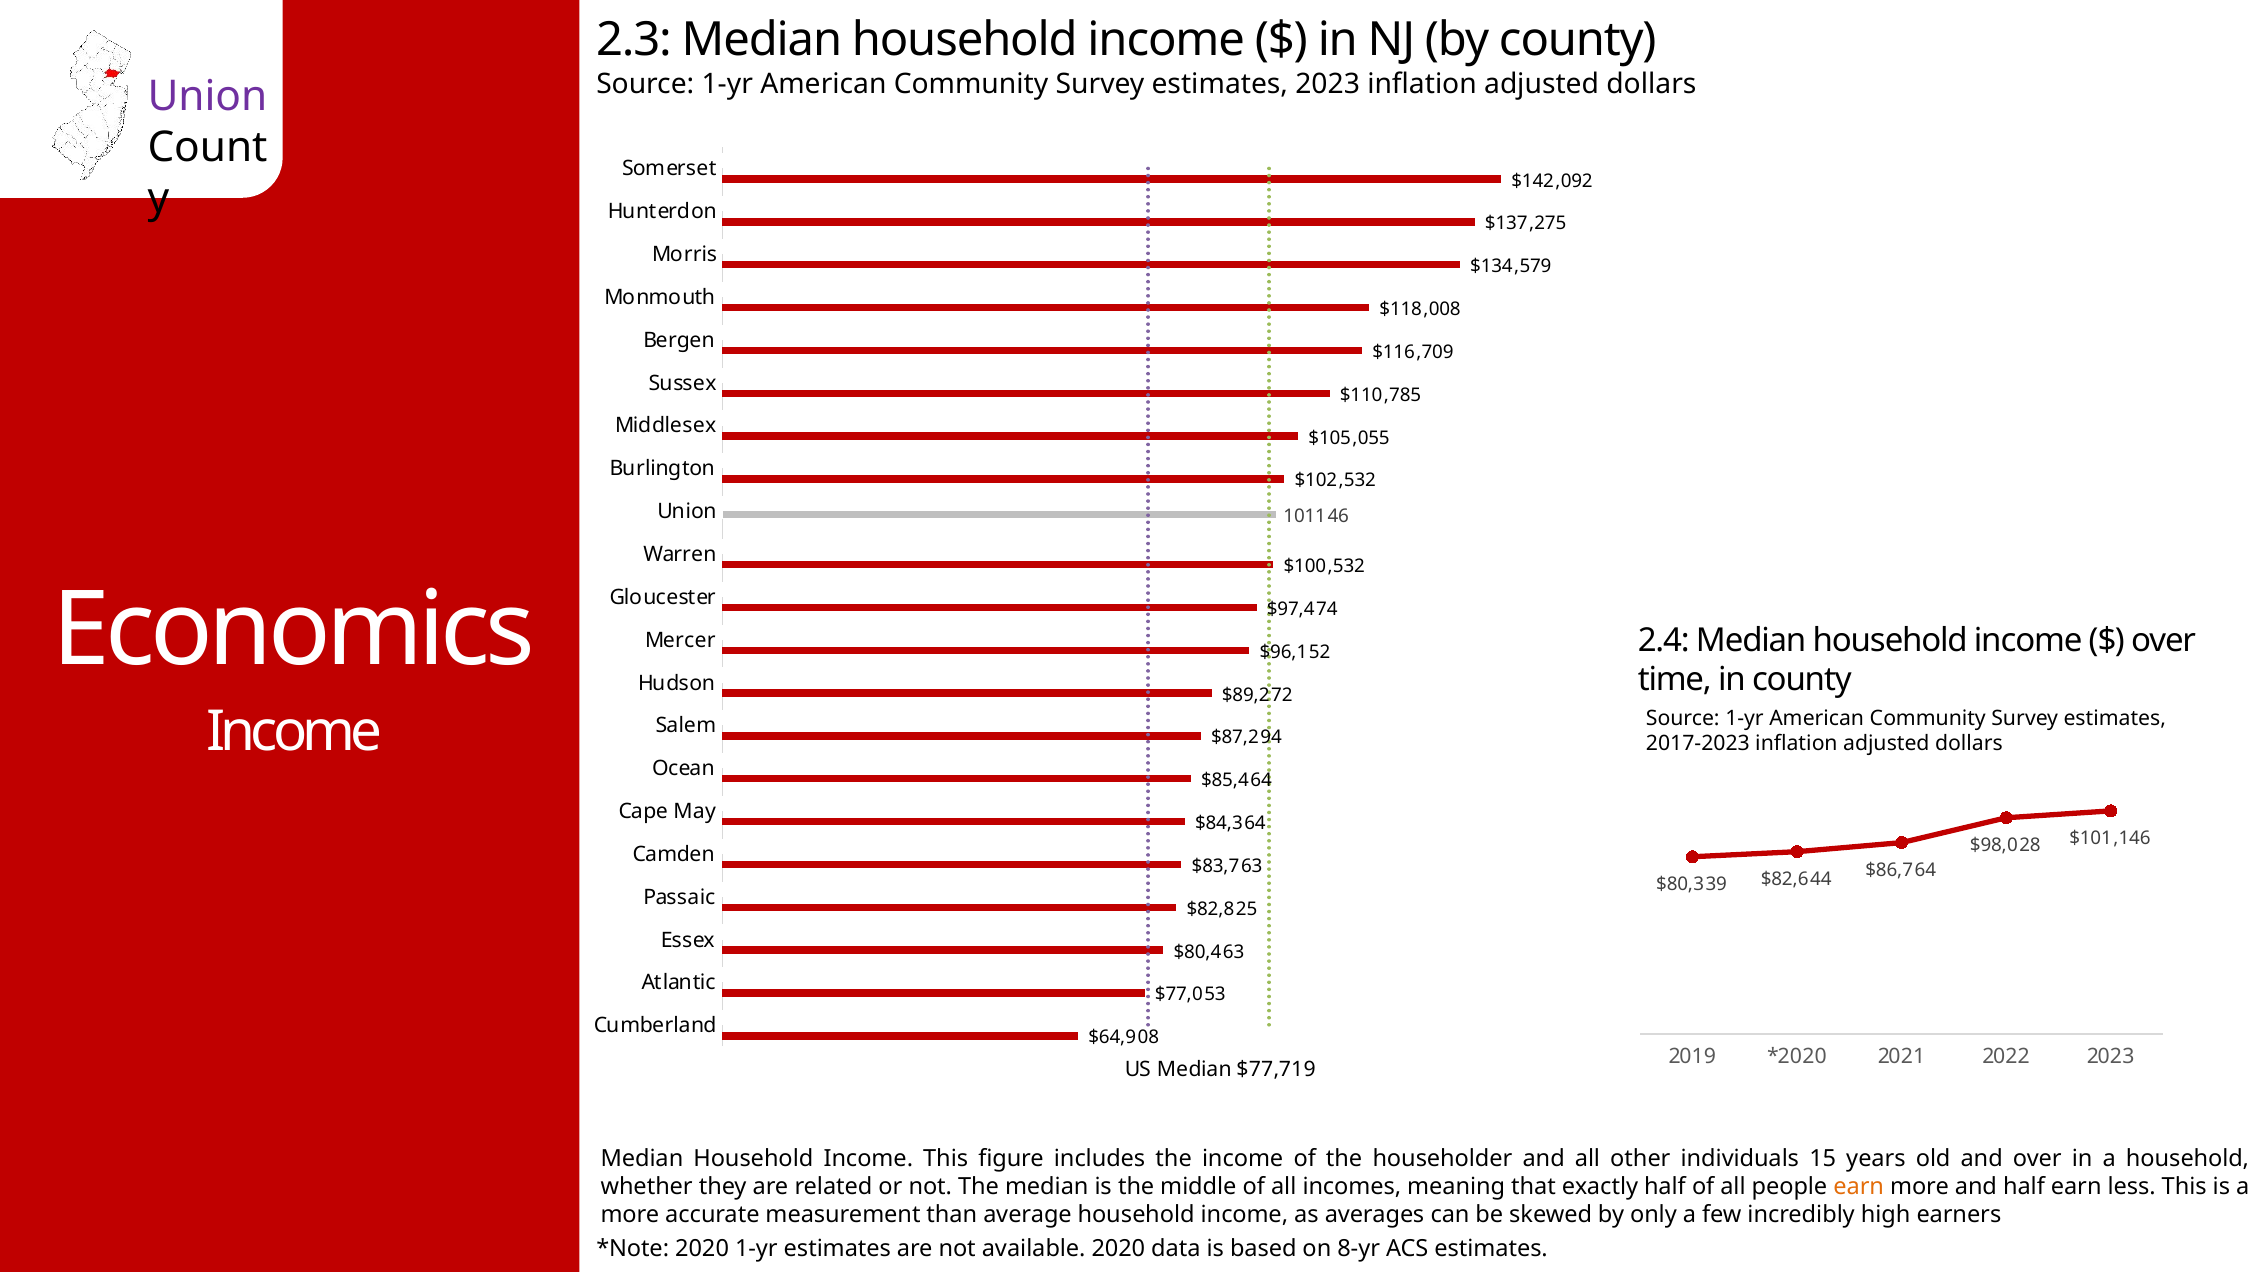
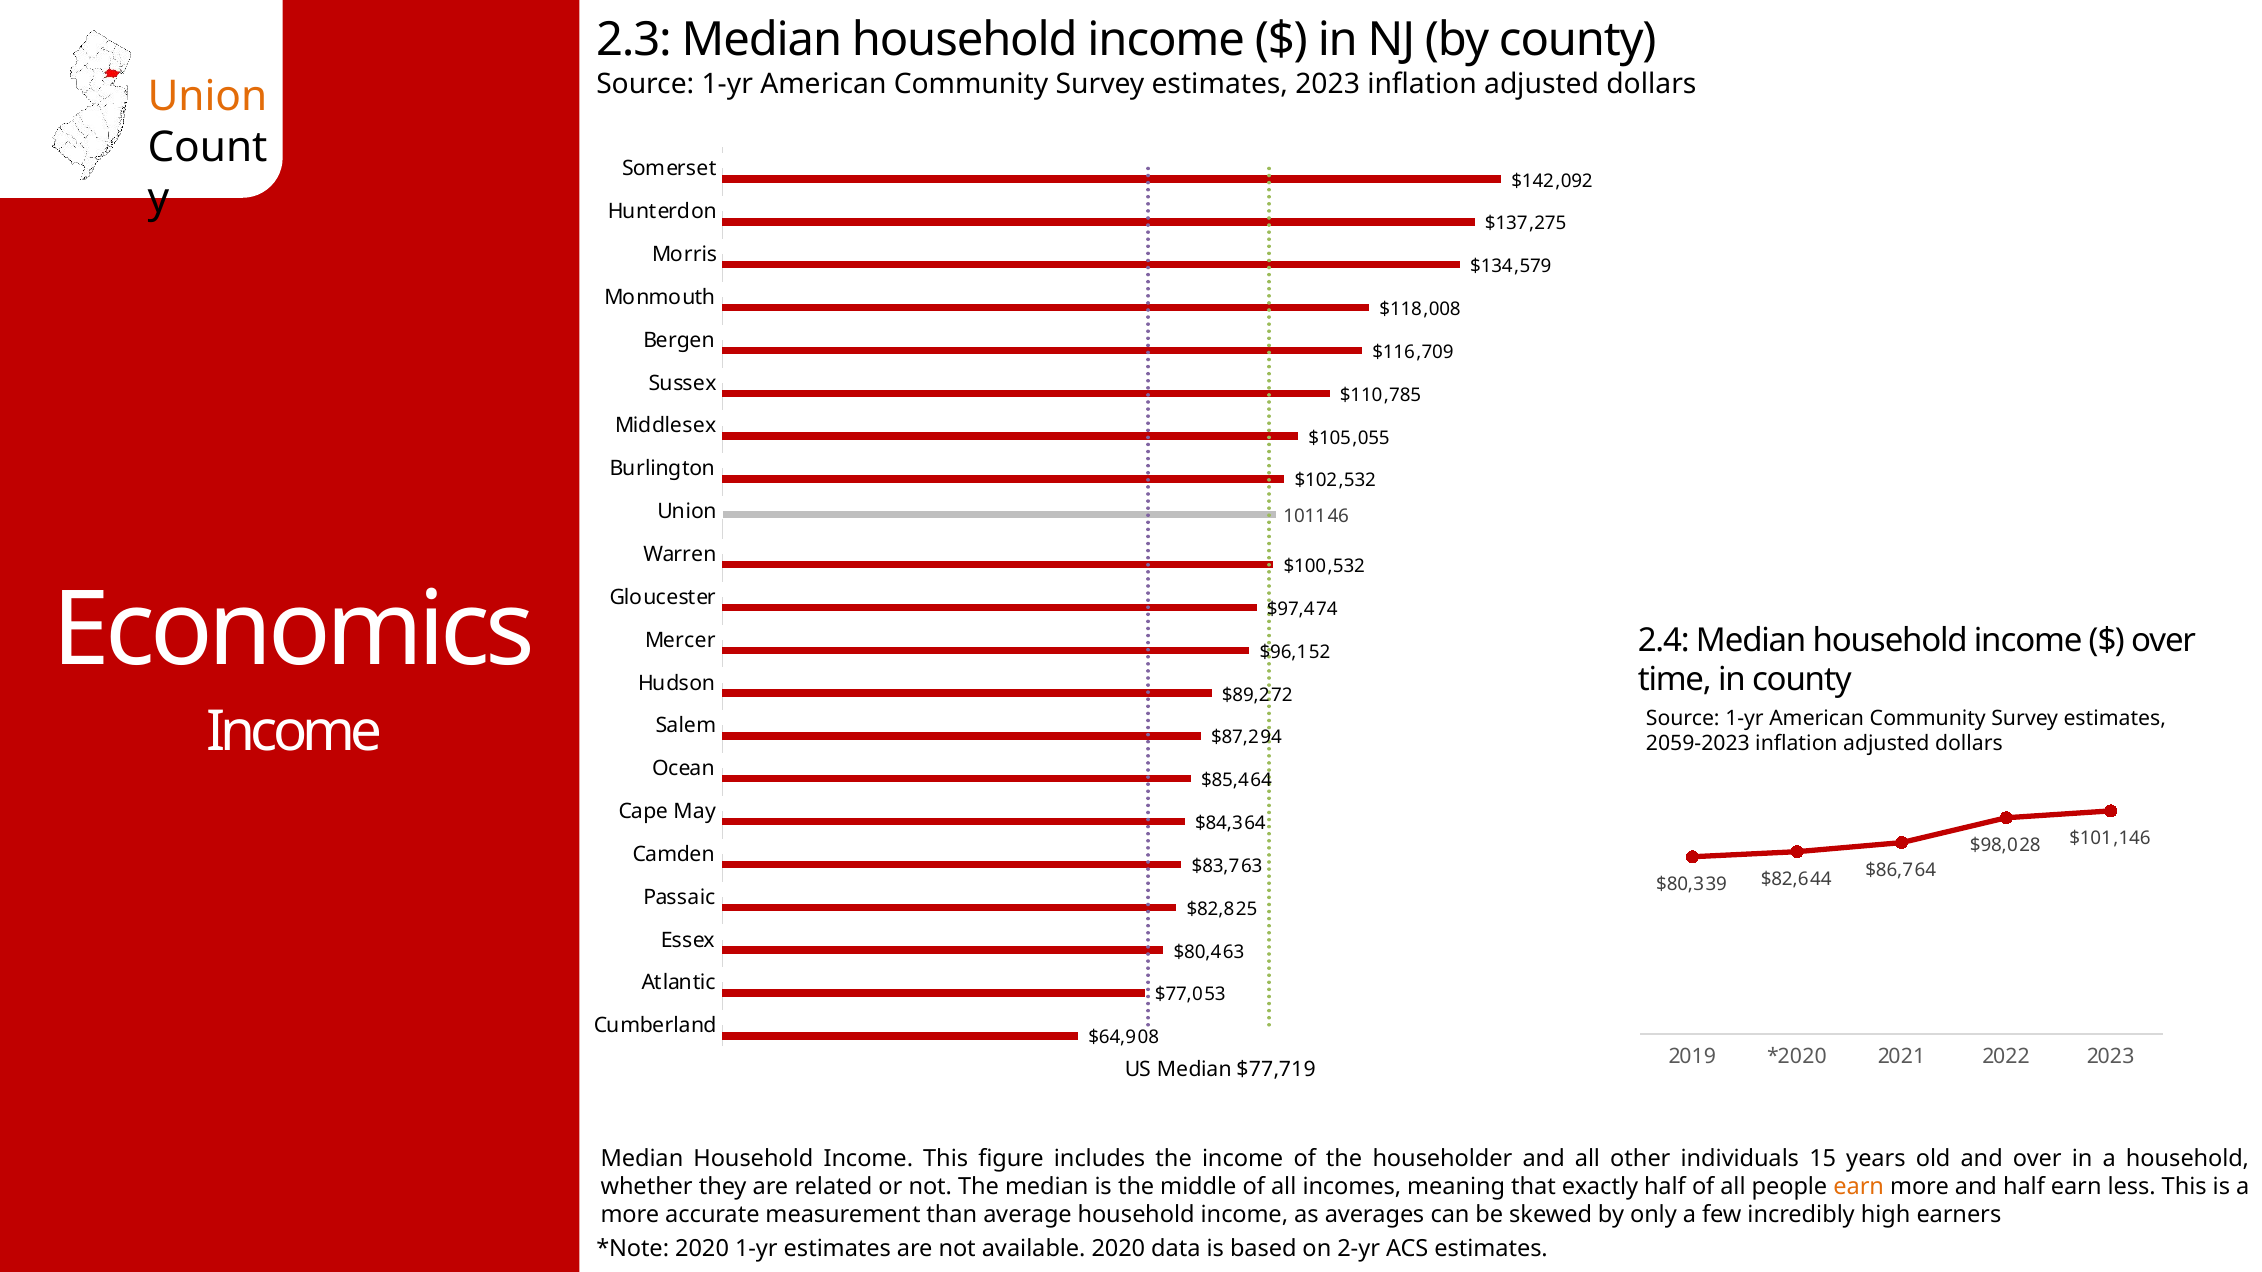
Union at (207, 97) colour: purple -> orange
2017-2023: 2017-2023 -> 2059-2023
8-yr: 8-yr -> 2-yr
